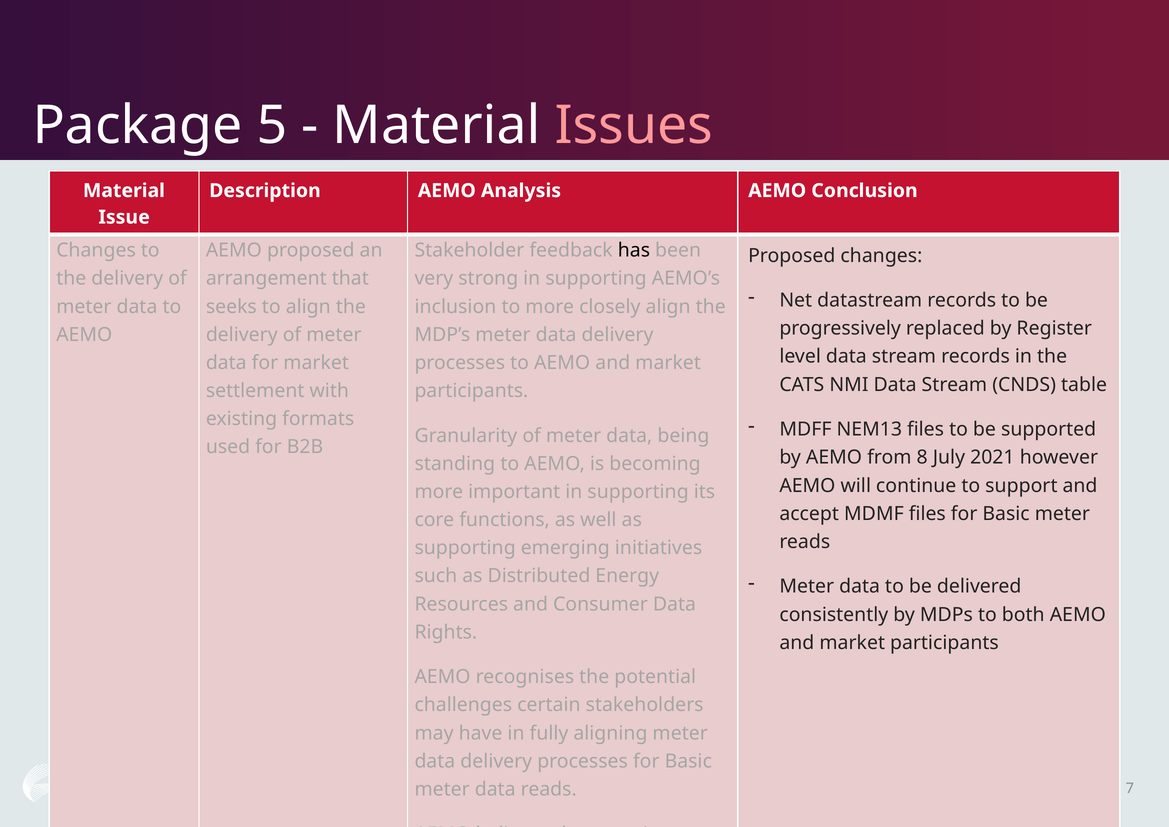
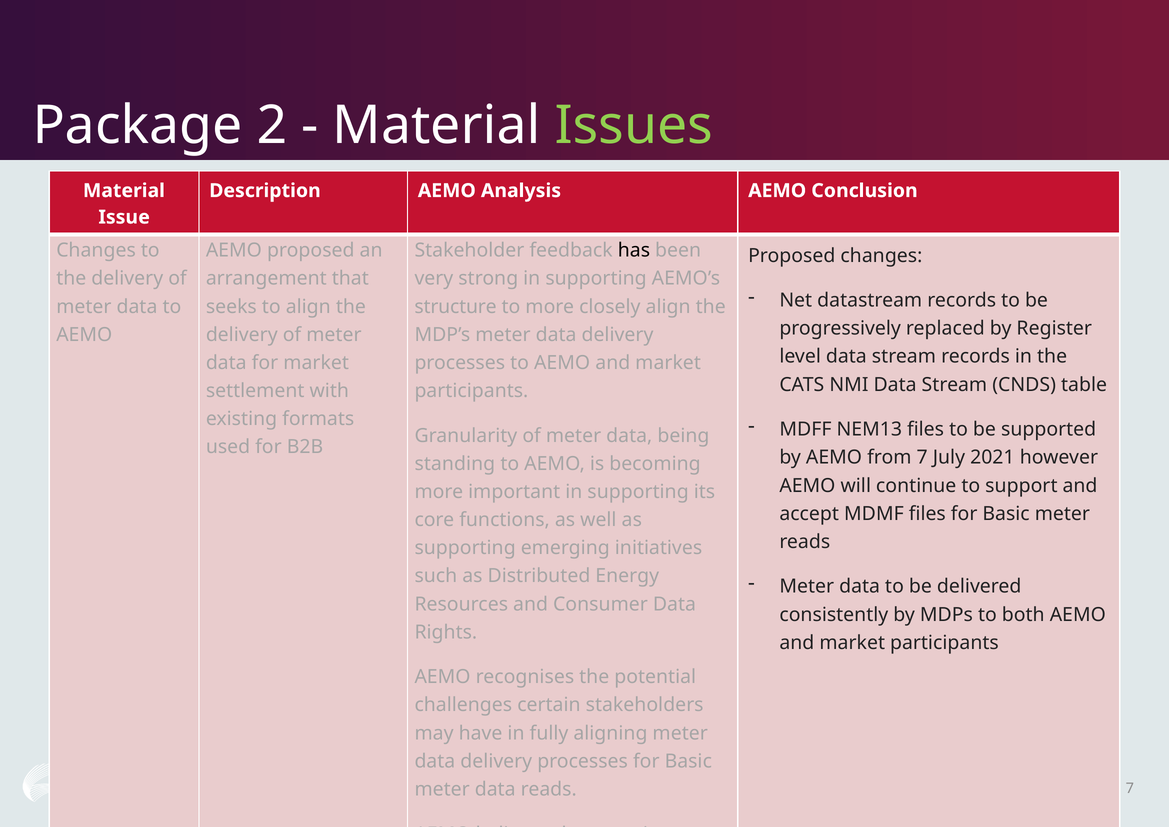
5: 5 -> 2
Issues colour: pink -> light green
inclusion: inclusion -> structure
from 8: 8 -> 7
